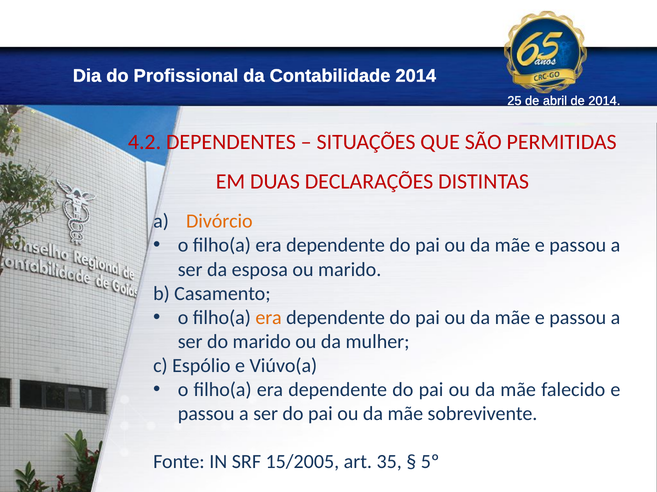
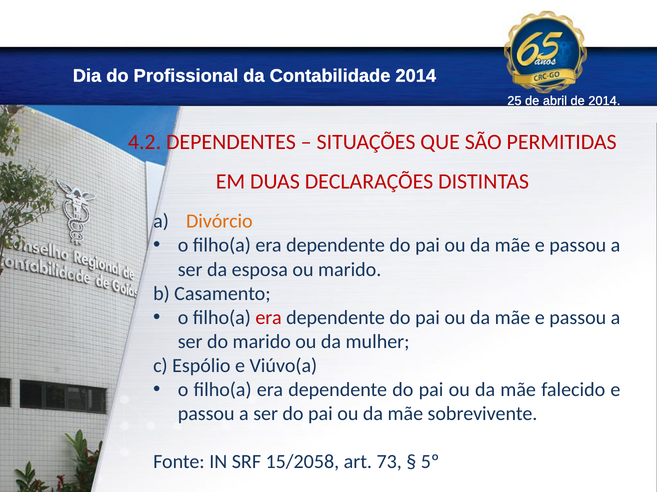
era at (269, 318) colour: orange -> red
15/2005: 15/2005 -> 15/2058
35: 35 -> 73
